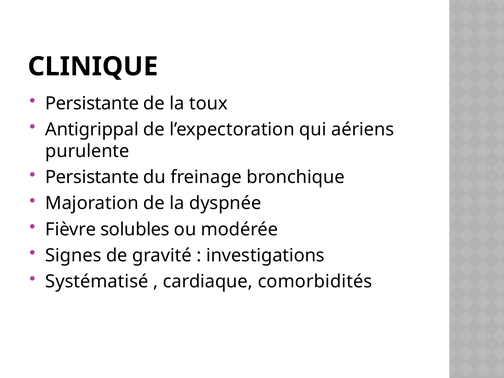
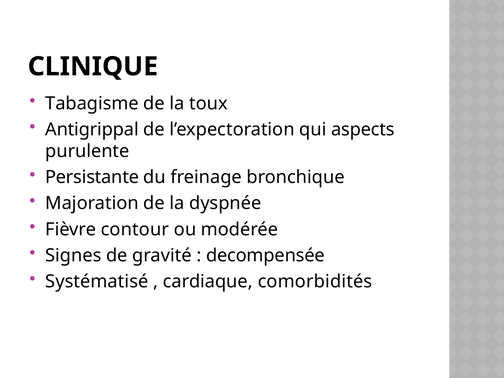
Persistante at (92, 103): Persistante -> Tabagisme
aériens: aériens -> aspects
solubles: solubles -> contour
investigations: investigations -> decompensée
